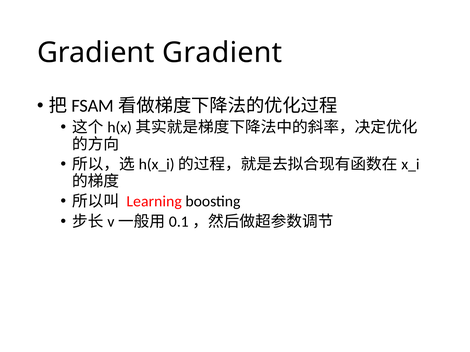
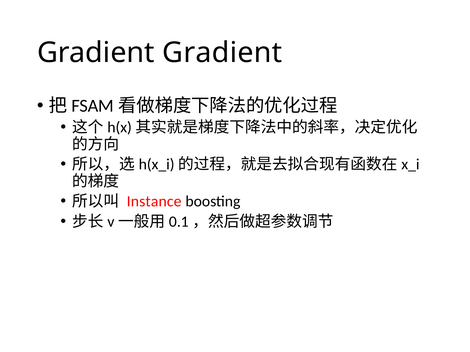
Learning: Learning -> Instance
